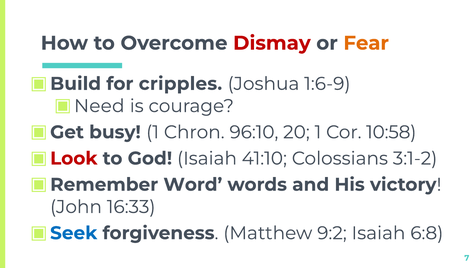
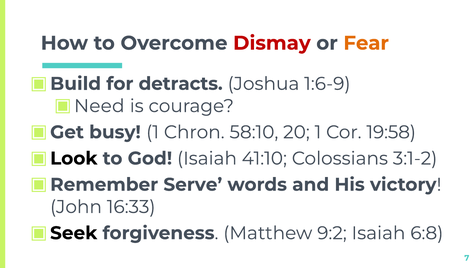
cripples: cripples -> detracts
96:10: 96:10 -> 58:10
10:58: 10:58 -> 19:58
Look colour: red -> black
Word: Word -> Serve
Seek colour: blue -> black
